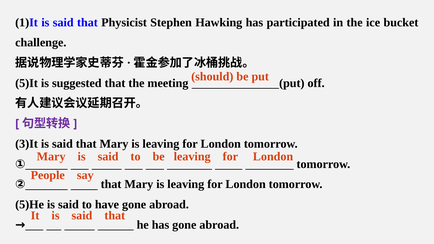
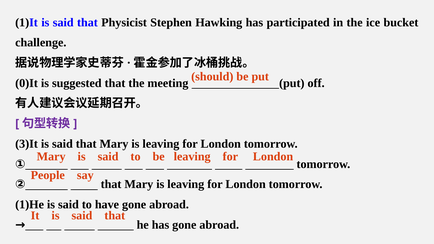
5)It: 5)It -> 0)It
5)He: 5)He -> 1)He
